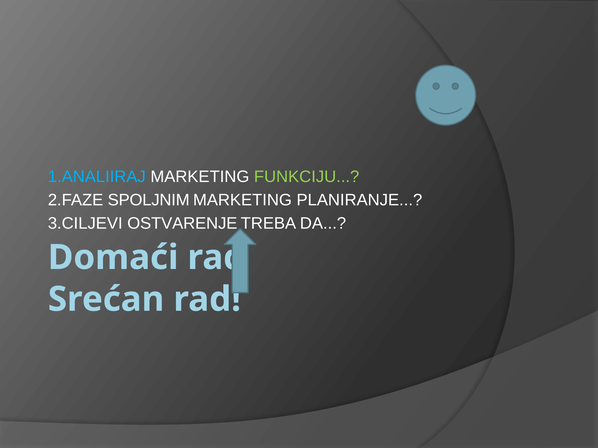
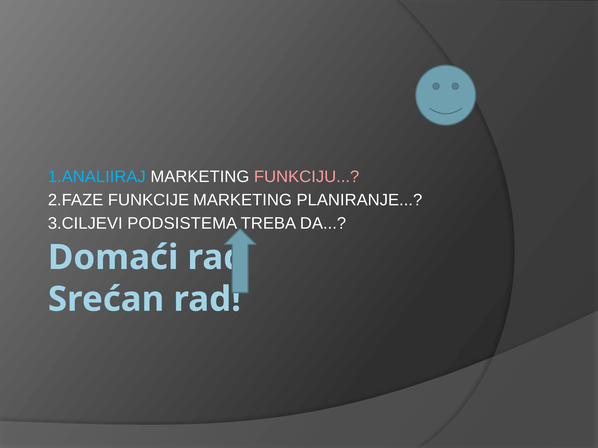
FUNKCIJU colour: light green -> pink
SPOLJNIM: SPOLJNIM -> FUNKCIJE
OSTVARENJE: OSTVARENJE -> PODSISTEMA
